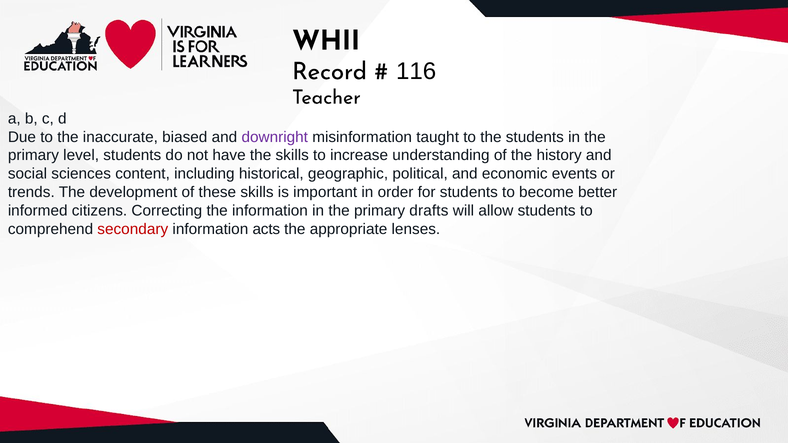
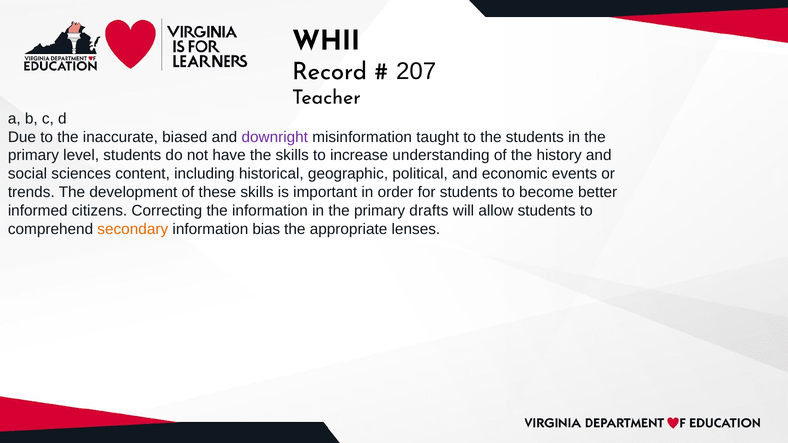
116: 116 -> 207
secondary colour: red -> orange
acts: acts -> bias
